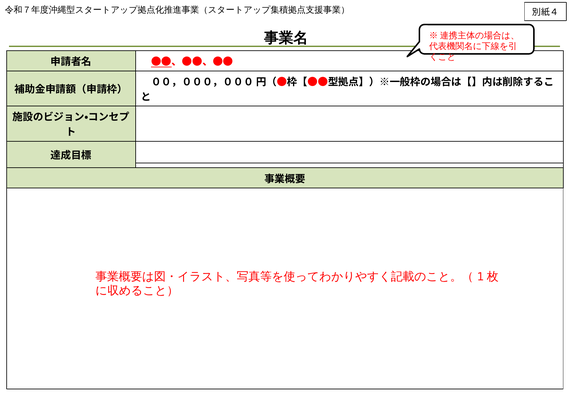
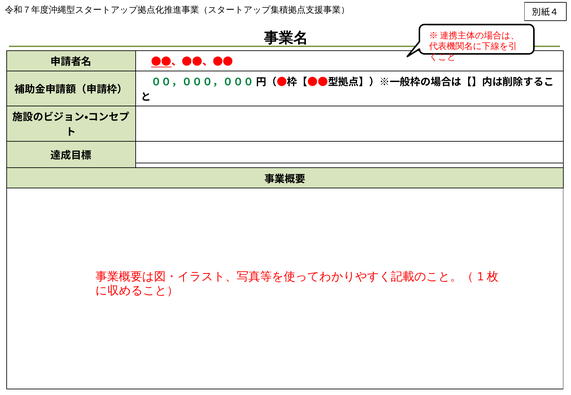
００，０００，０００ colour: black -> green
